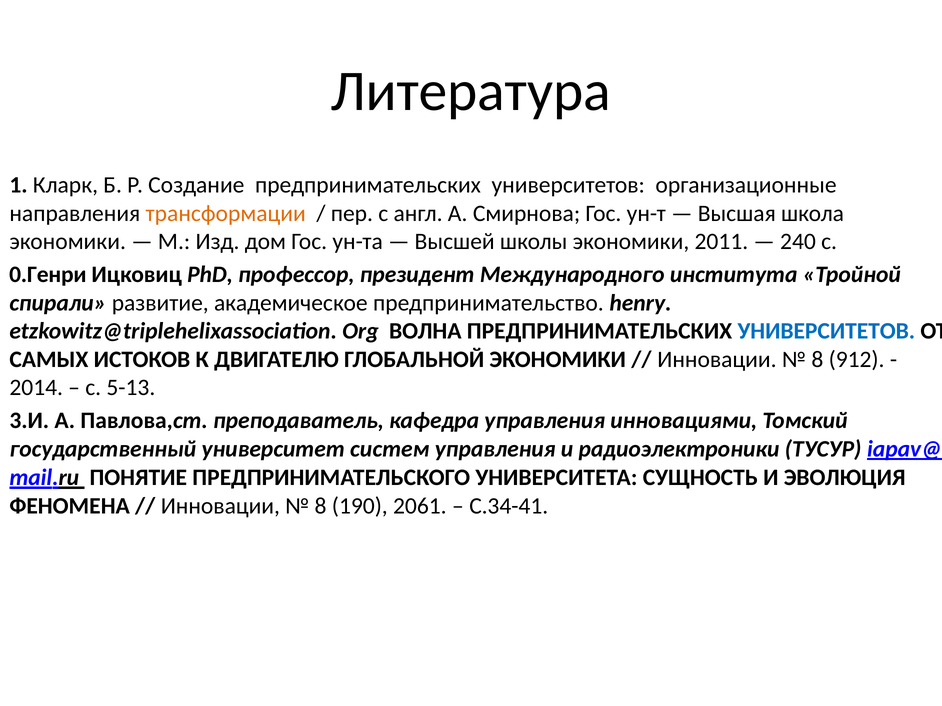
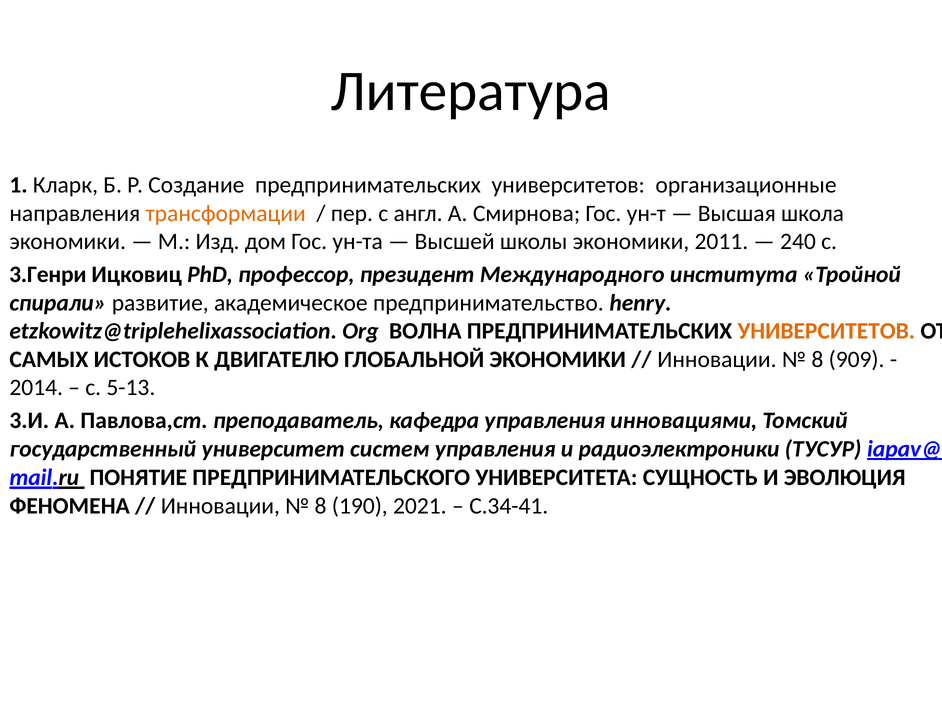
0.Генри: 0.Генри -> 3.Генри
УНИВЕРСИТЕТОВ at (826, 331) colour: blue -> orange
912: 912 -> 909
2061: 2061 -> 2021
